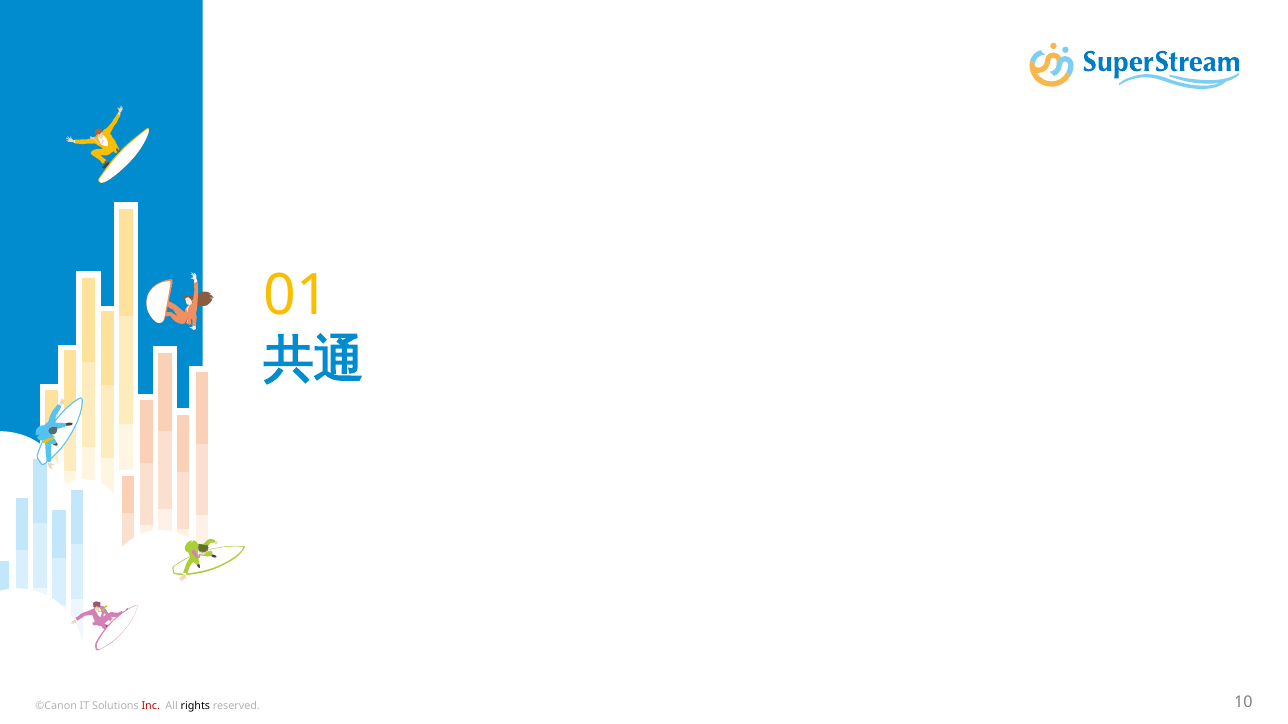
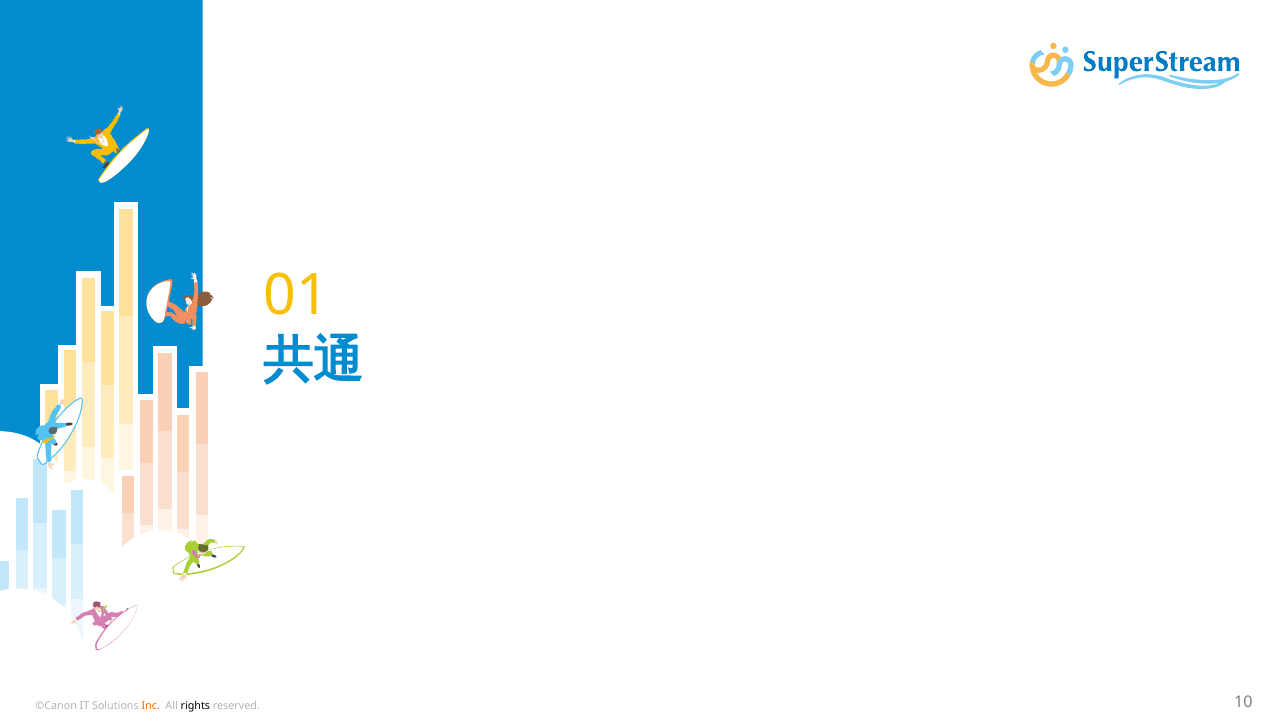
Inc colour: red -> orange
